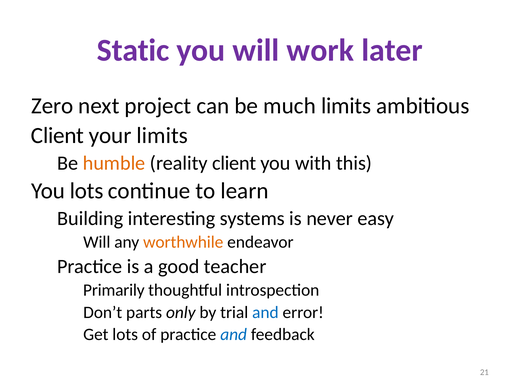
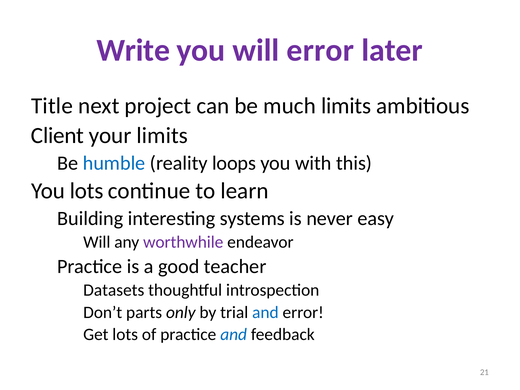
Static: Static -> Write
will work: work -> error
Zero: Zero -> Title
humble colour: orange -> blue
reality client: client -> loops
worthwhile colour: orange -> purple
Primarily: Primarily -> Datasets
